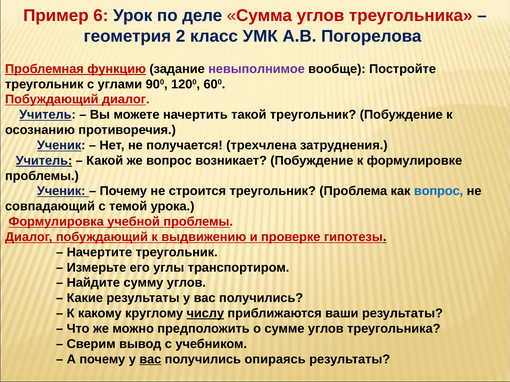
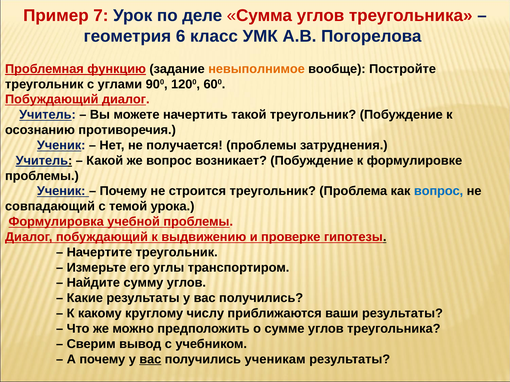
6: 6 -> 7
2: 2 -> 6
невыполнимое colour: purple -> orange
получается трехчлена: трехчлена -> проблемы
числу underline: present -> none
опираясь: опираясь -> ученикам
